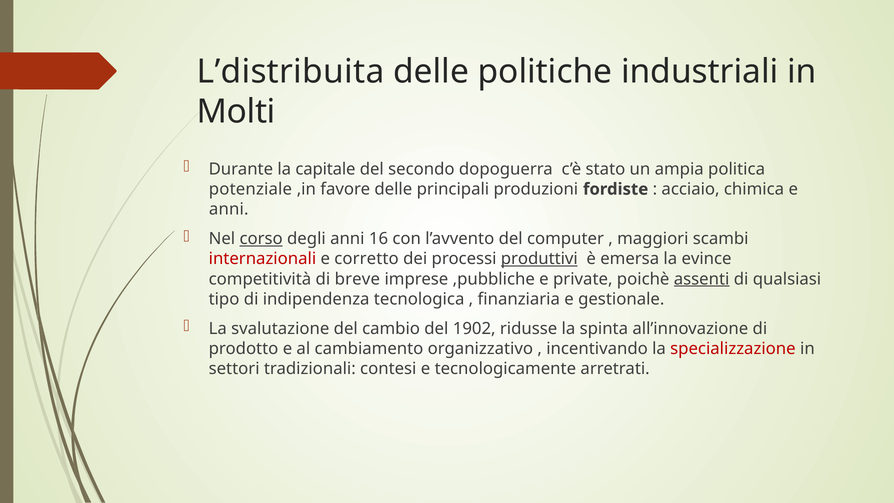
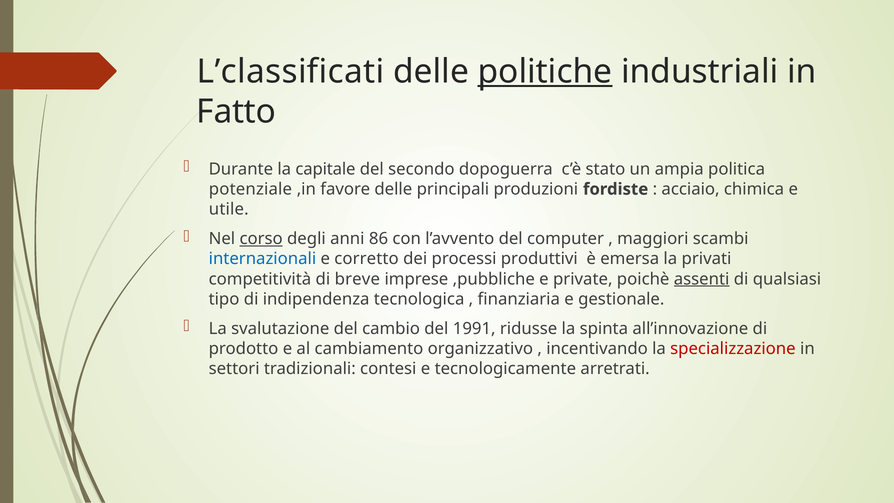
L’distribuita: L’distribuita -> L’classificati
politiche underline: none -> present
Molti: Molti -> Fatto
anni at (229, 209): anni -> utile
16: 16 -> 86
internazionali colour: red -> blue
produttivi underline: present -> none
evince: evince -> privati
1902: 1902 -> 1991
